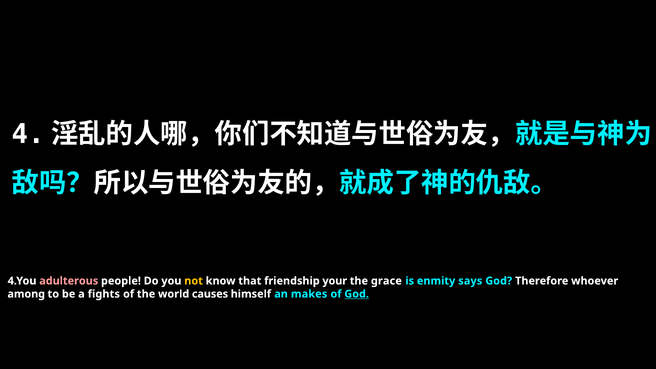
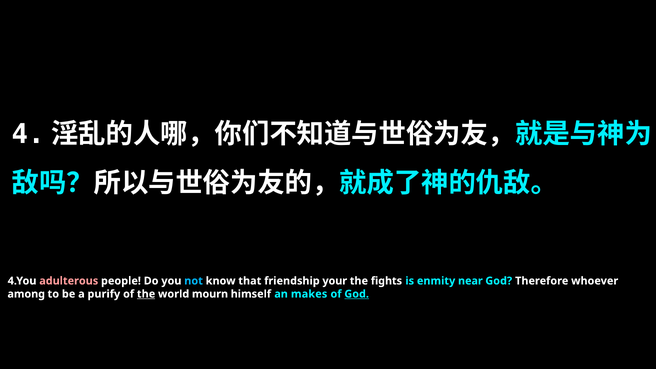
not colour: yellow -> light blue
grace: grace -> fights
says: says -> near
fights: fights -> purify
the at (146, 294) underline: none -> present
causes: causes -> mourn
